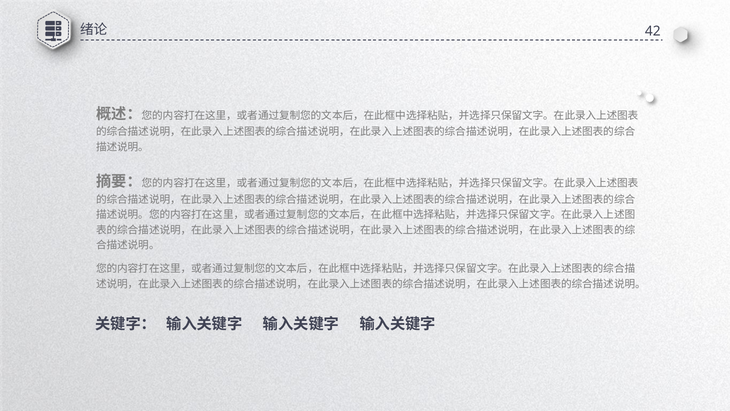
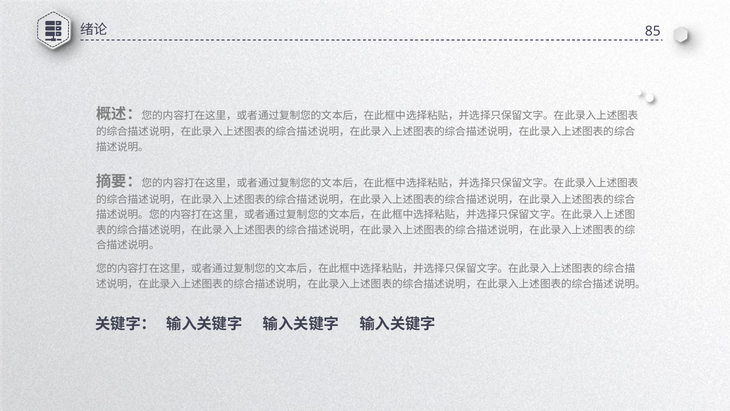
42: 42 -> 85
